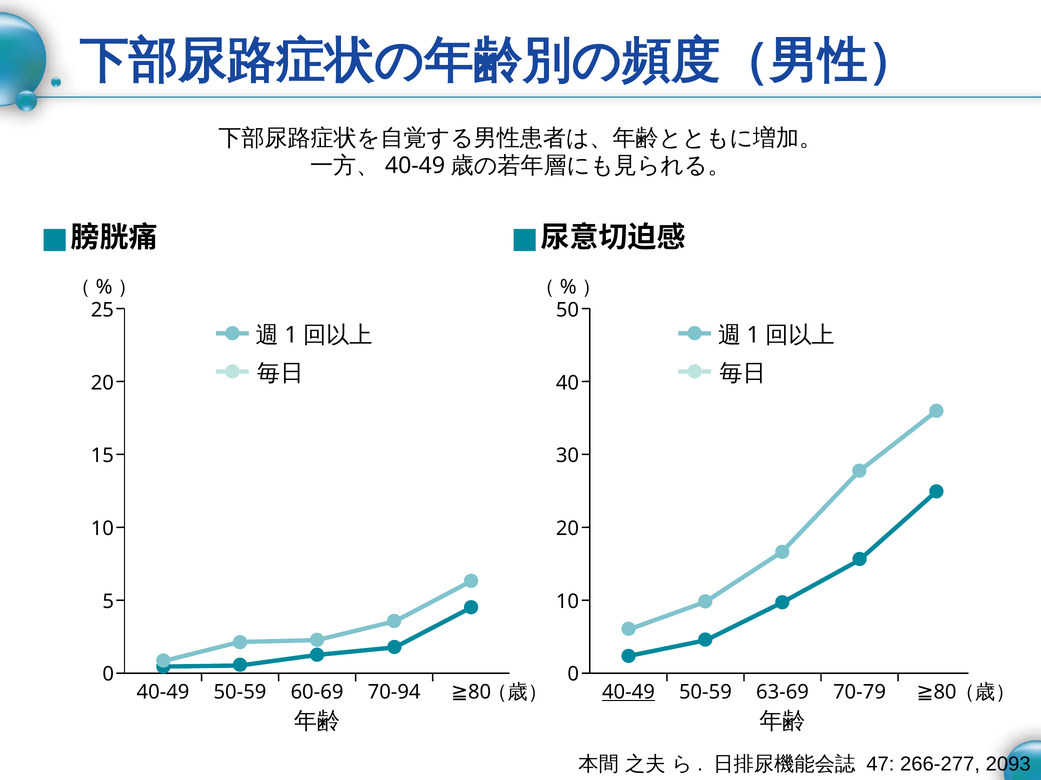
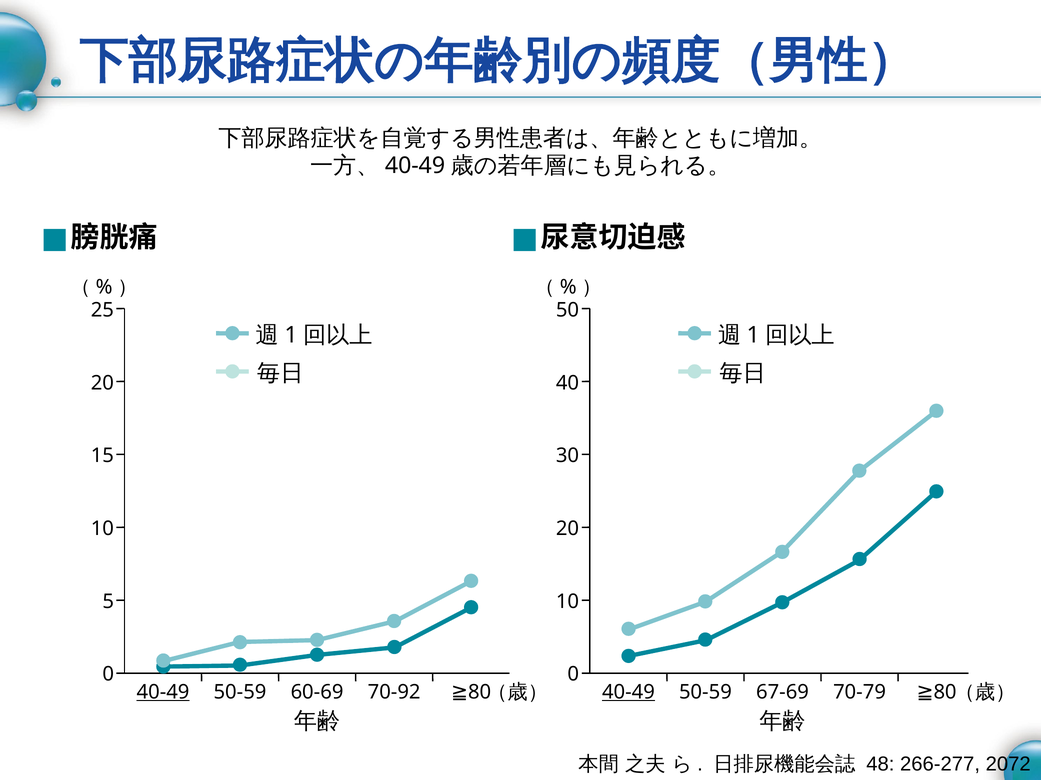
40-49 at (163, 693) underline: none -> present
70-94: 70-94 -> 70-92
63-69: 63-69 -> 67-69
47: 47 -> 48
2093: 2093 -> 2072
